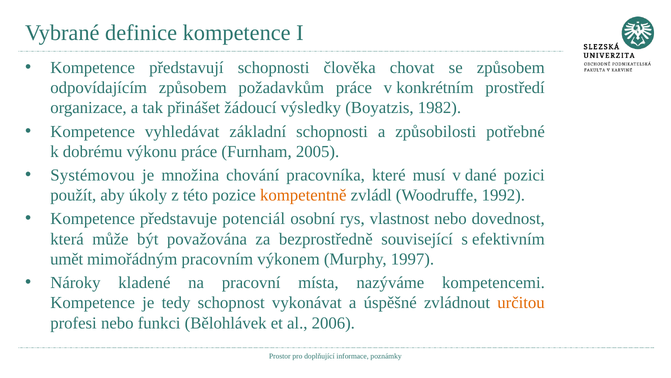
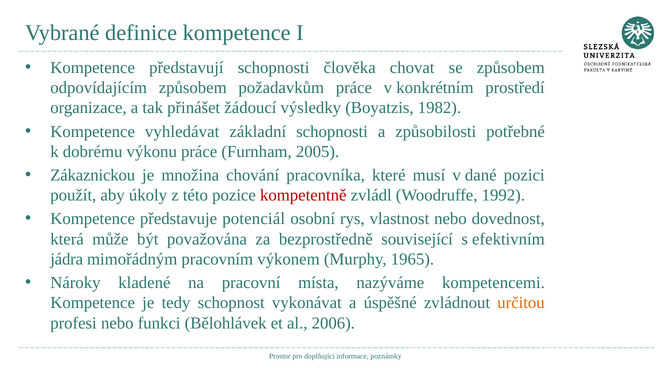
Systémovou: Systémovou -> Zákaznickou
kompetentně colour: orange -> red
umět: umět -> jádra
1997: 1997 -> 1965
